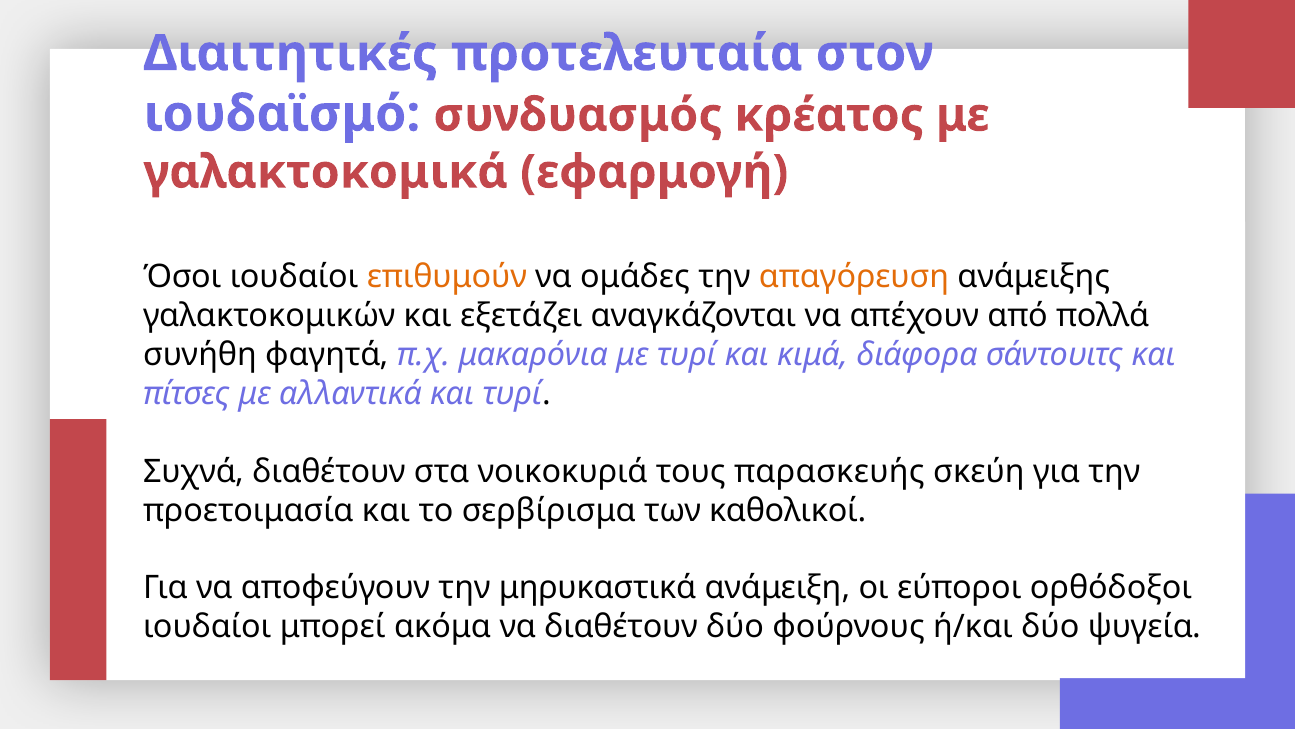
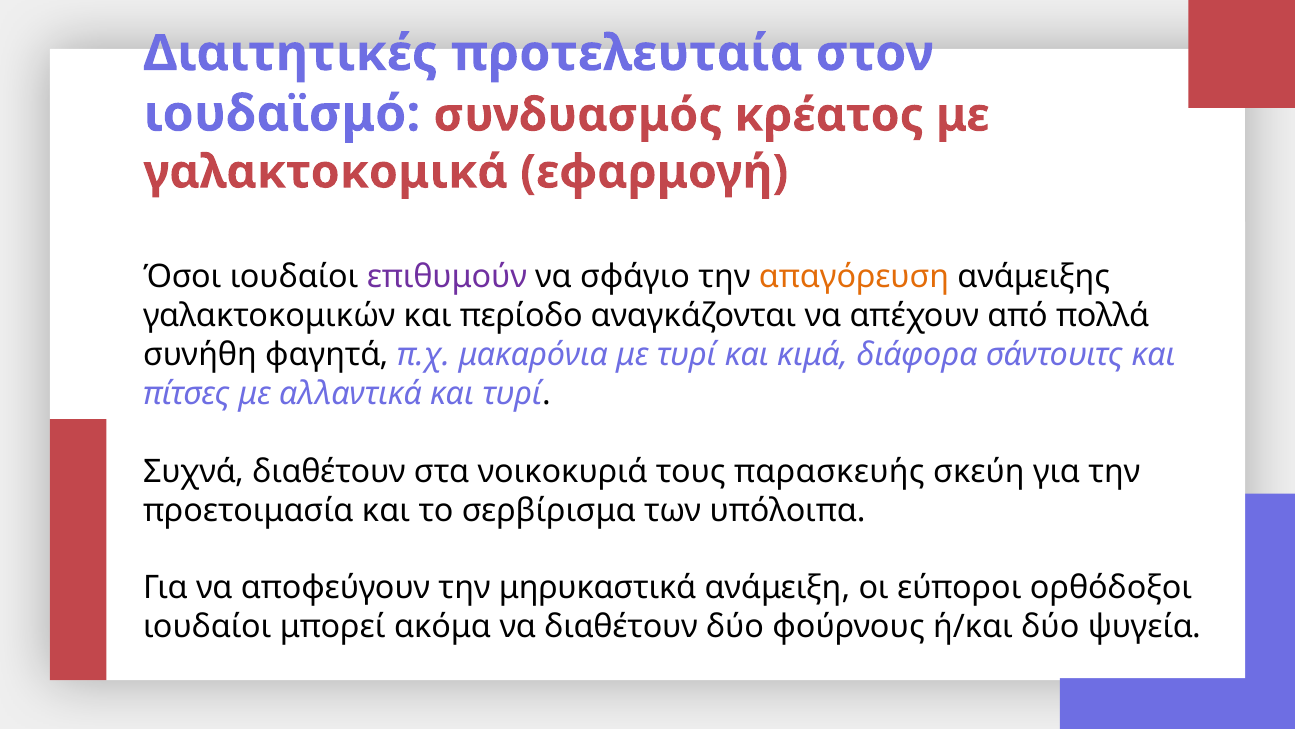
επιθυμούν colour: orange -> purple
ομάδες: ομάδες -> σφάγιο
εξετάζει: εξετάζει -> περίοδο
καθολικοί: καθολικοί -> υπόλοιπα
